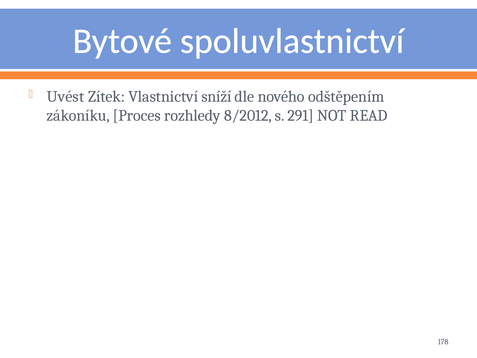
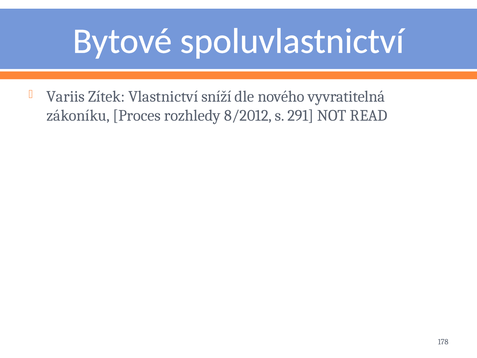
Uvést: Uvést -> Variis
odštěpením: odštěpením -> vyvratitelná
